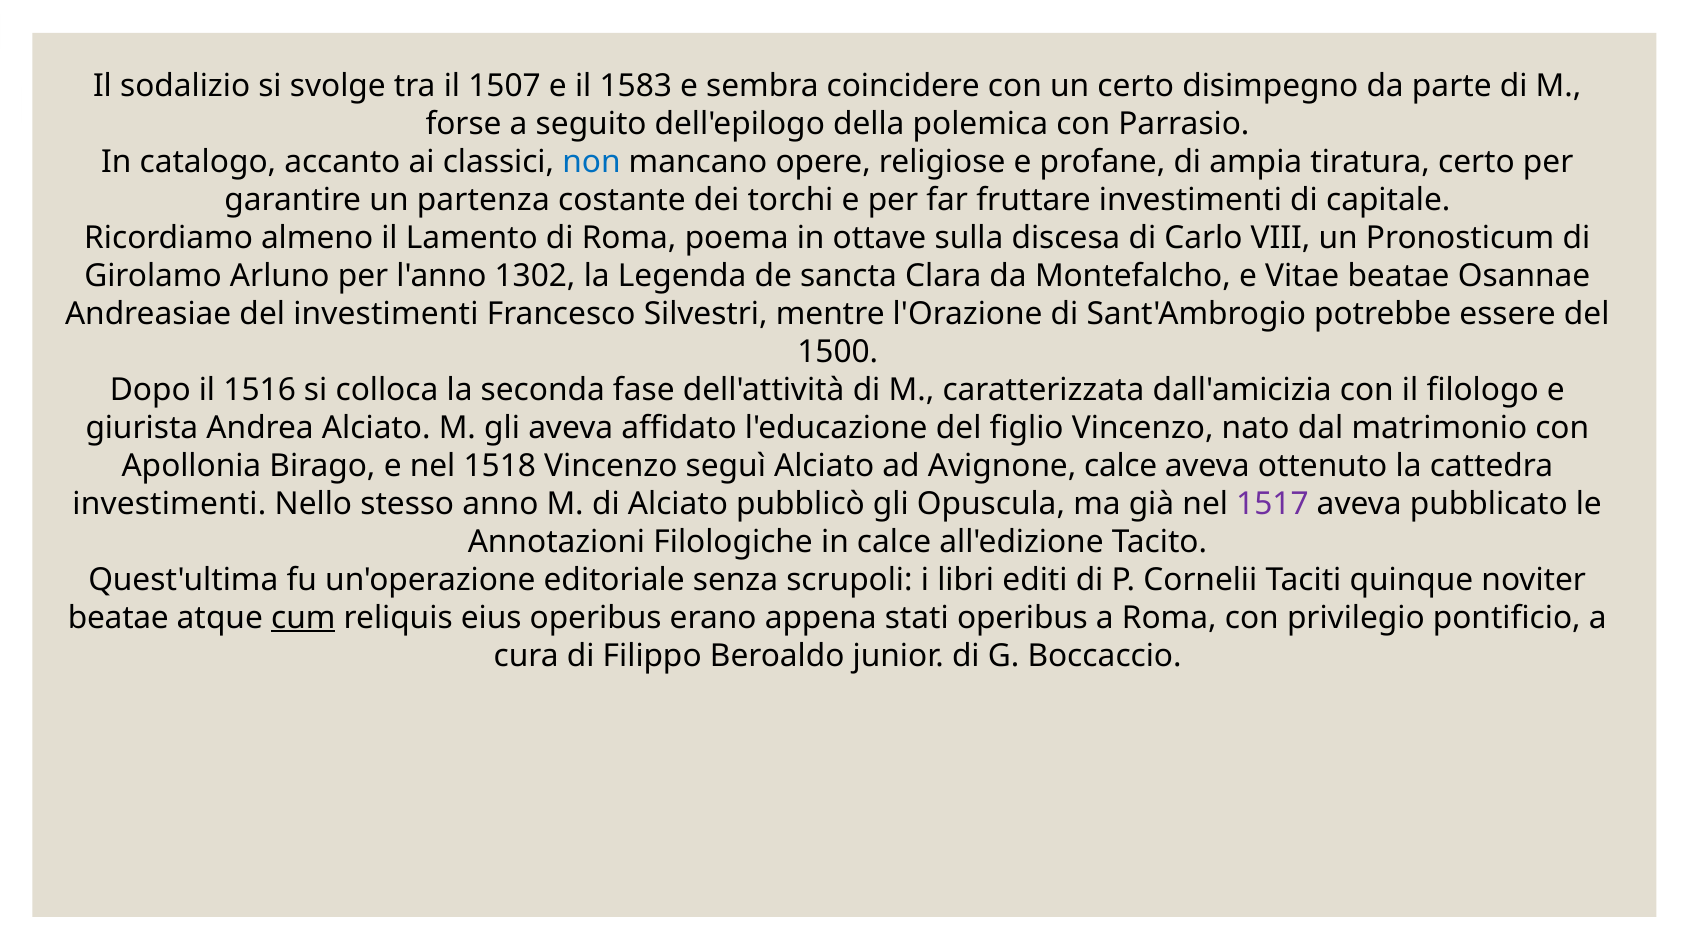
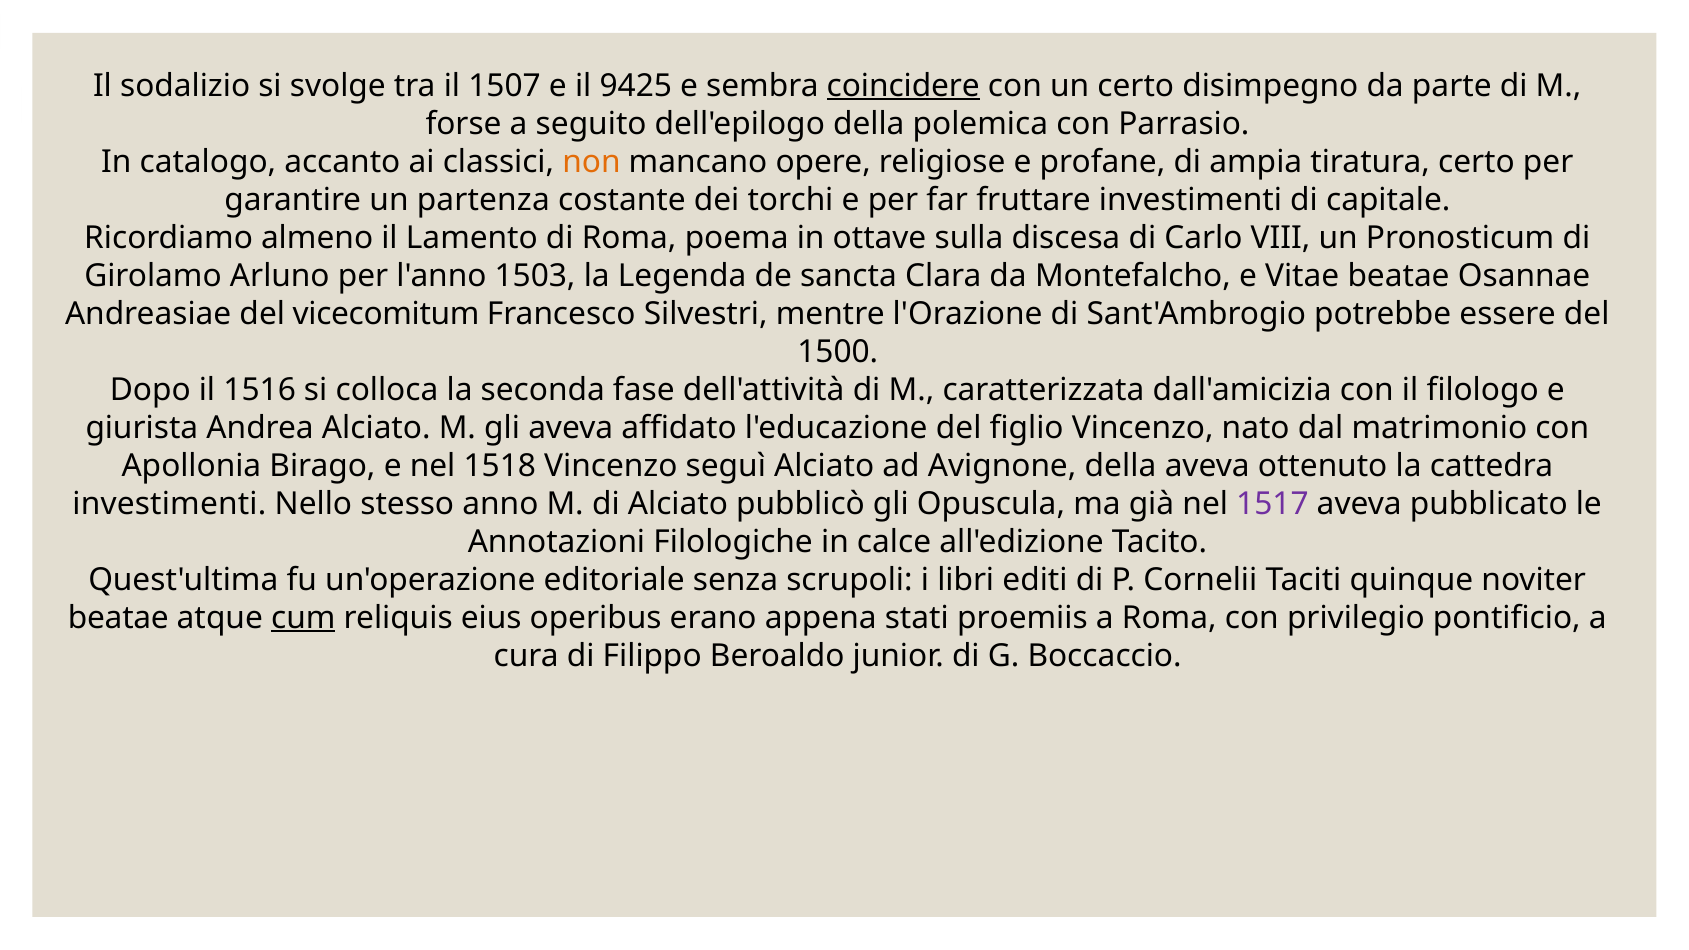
1583: 1583 -> 9425
coincidere underline: none -> present
non colour: blue -> orange
1302: 1302 -> 1503
del investimenti: investimenti -> vicecomitum
Avignone calce: calce -> della
stati operibus: operibus -> proemiis
